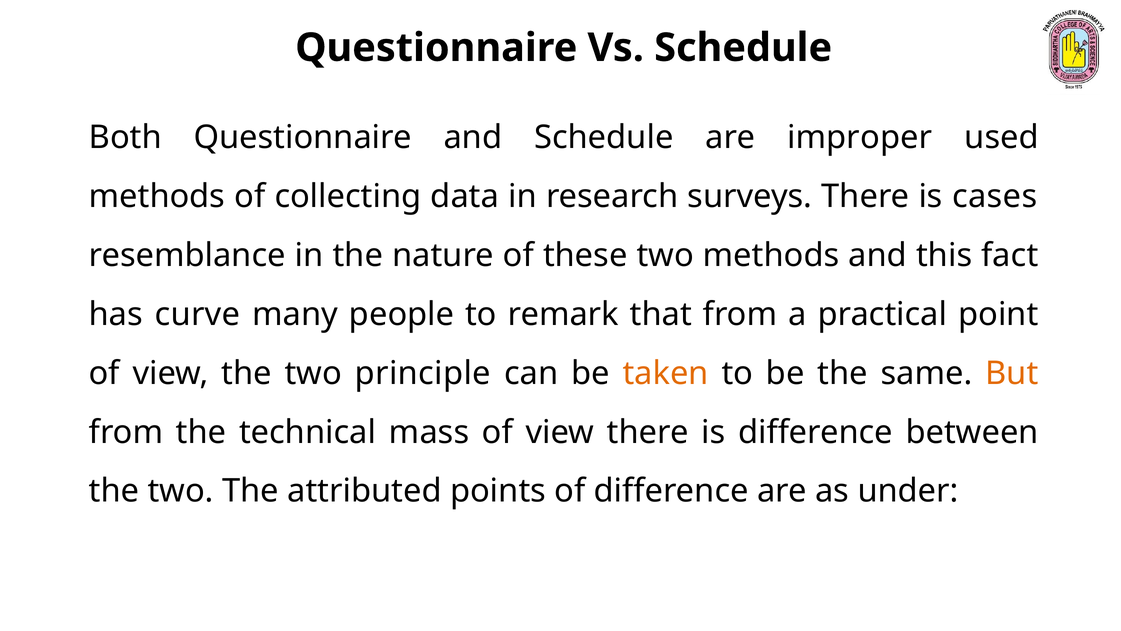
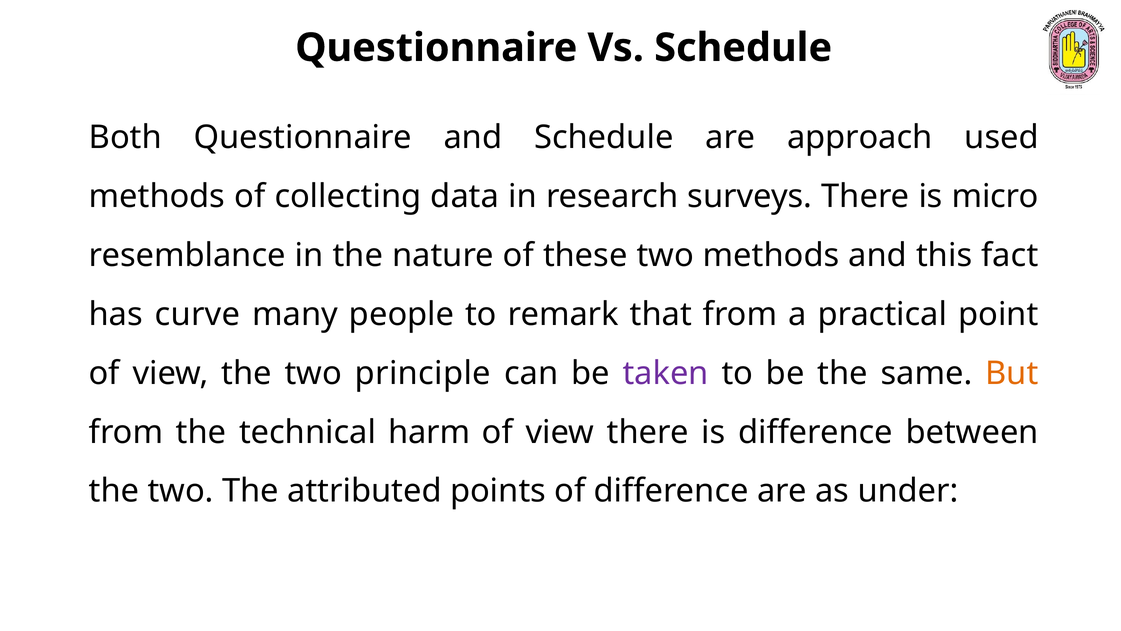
improper: improper -> approach
cases: cases -> micro
taken colour: orange -> purple
mass: mass -> harm
